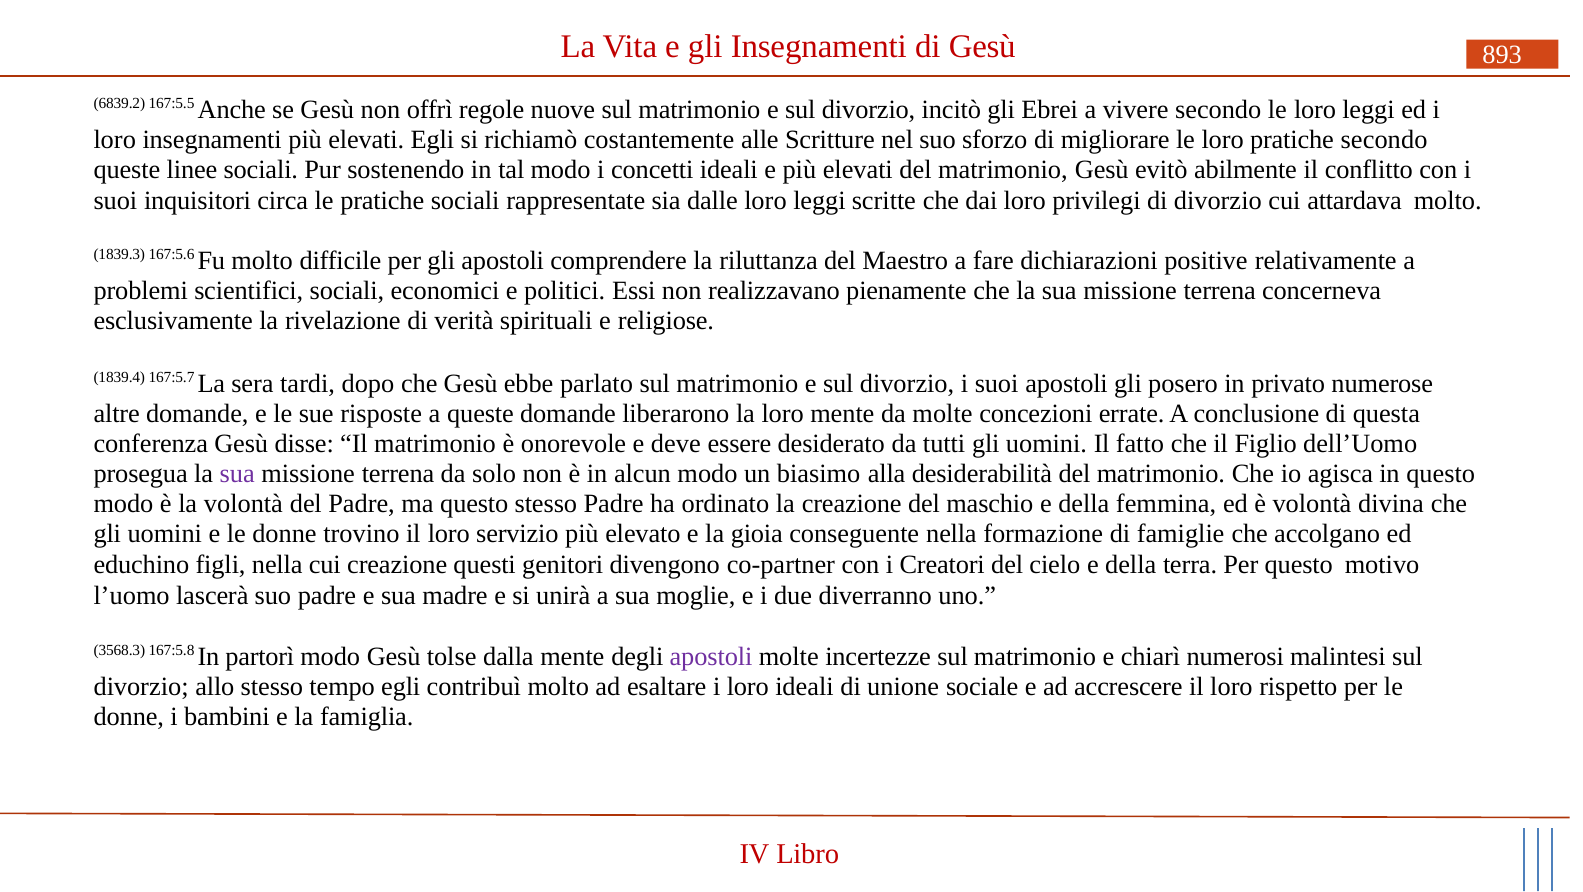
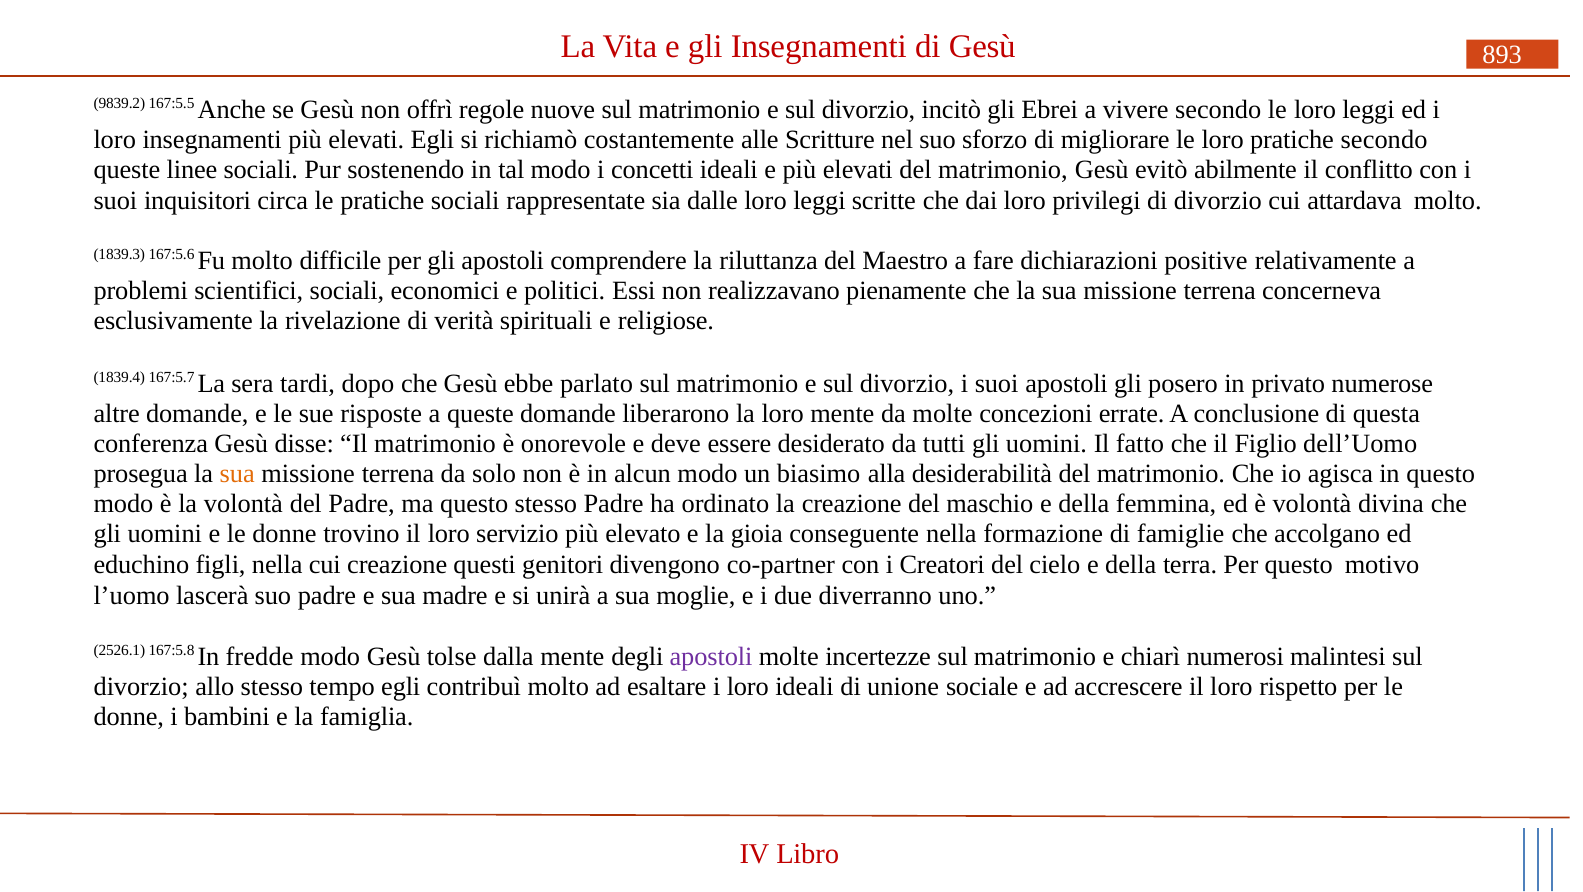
6839.2: 6839.2 -> 9839.2
sua at (237, 474) colour: purple -> orange
3568.3: 3568.3 -> 2526.1
partorì: partorì -> fredde
